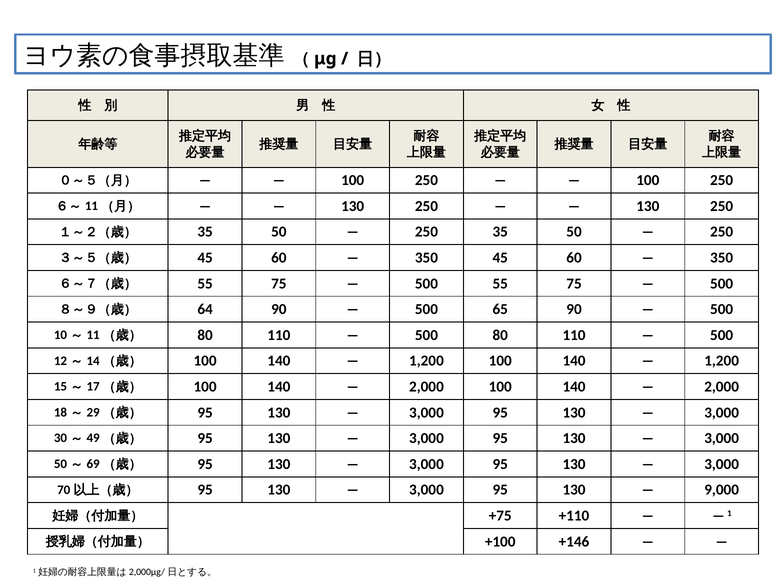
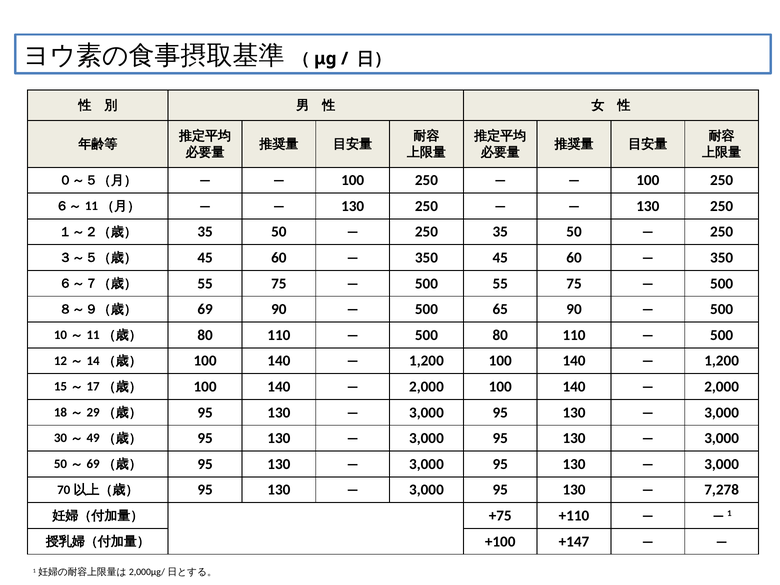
64: 64 -> 69
9,000: 9,000 -> 7,278
+146: +146 -> +147
